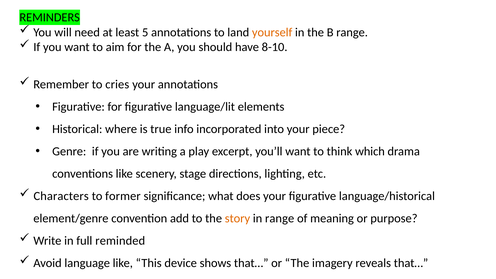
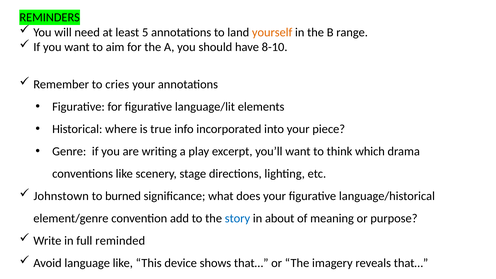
Characters: Characters -> Johnstown
former: former -> burned
story colour: orange -> blue
in range: range -> about
